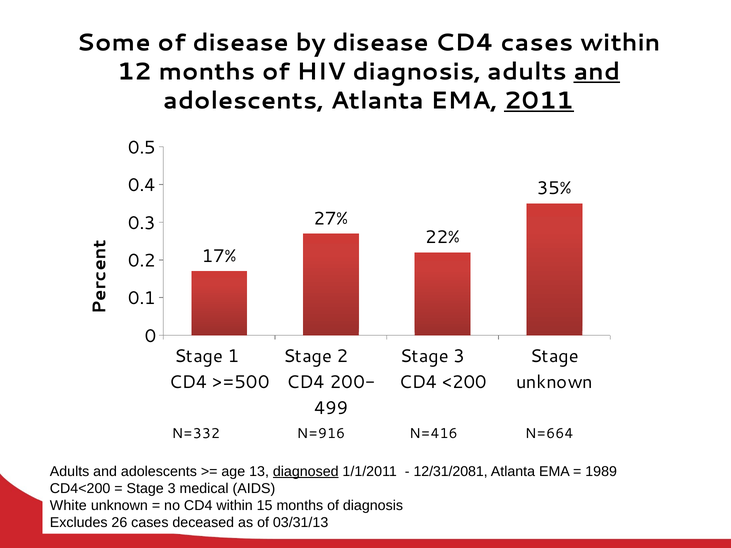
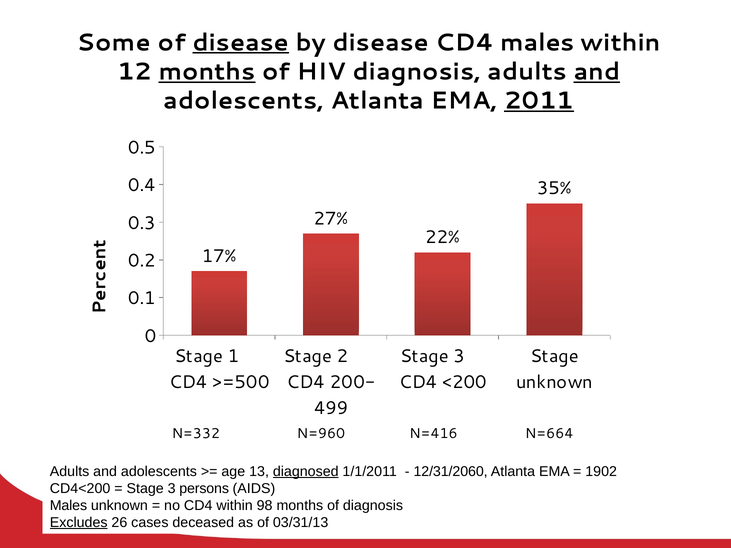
disease at (241, 42) underline: none -> present
CD4 cases: cases -> males
months at (207, 72) underline: none -> present
N=916: N=916 -> N=960
12/31/2081: 12/31/2081 -> 12/31/2060
1989: 1989 -> 1902
medical: medical -> persons
White at (68, 506): White -> Males
15: 15 -> 98
Excludes underline: none -> present
